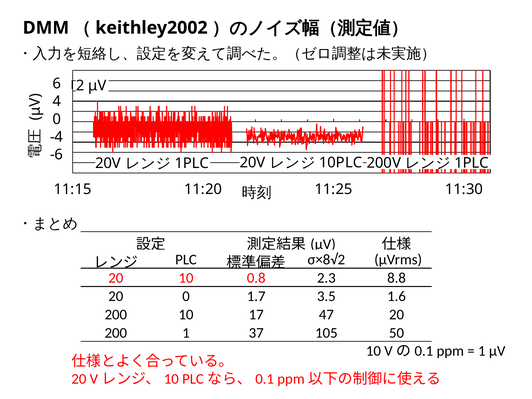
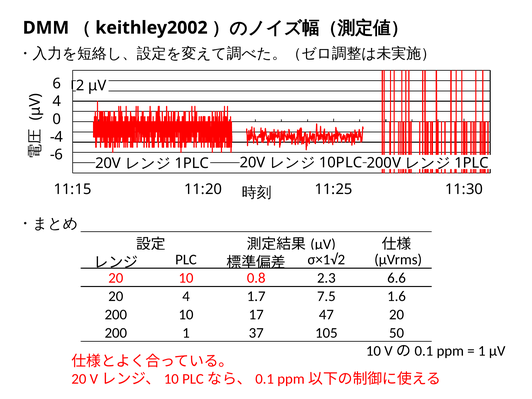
σ×8√2: σ×8√2 -> σ×1√2
8.8: 8.8 -> 6.6
20 0: 0 -> 4
3.5: 3.5 -> 7.5
